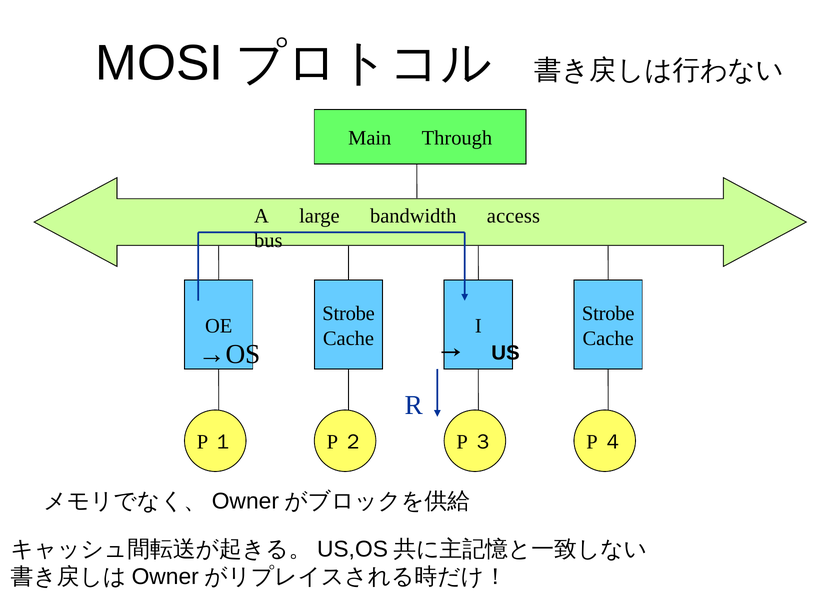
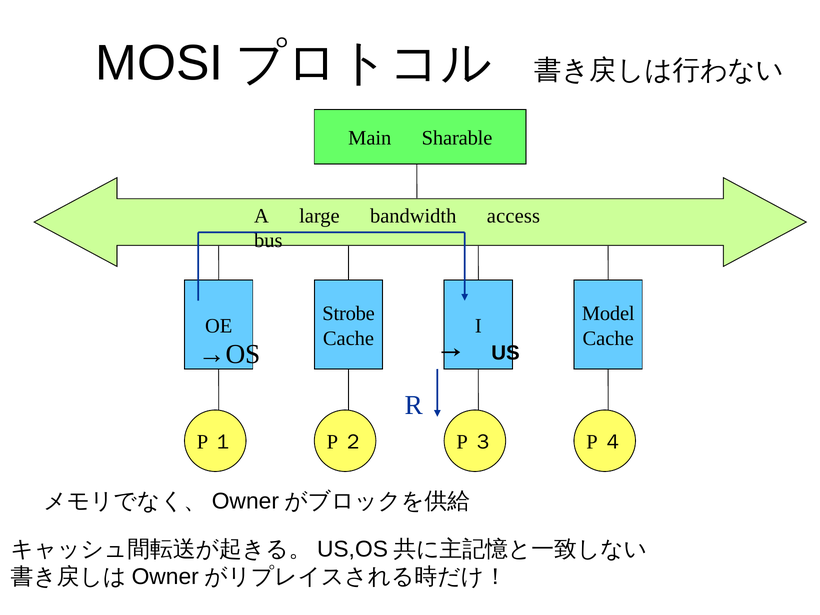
Through: Through -> Sharable
Strobe at (608, 314): Strobe -> Model
